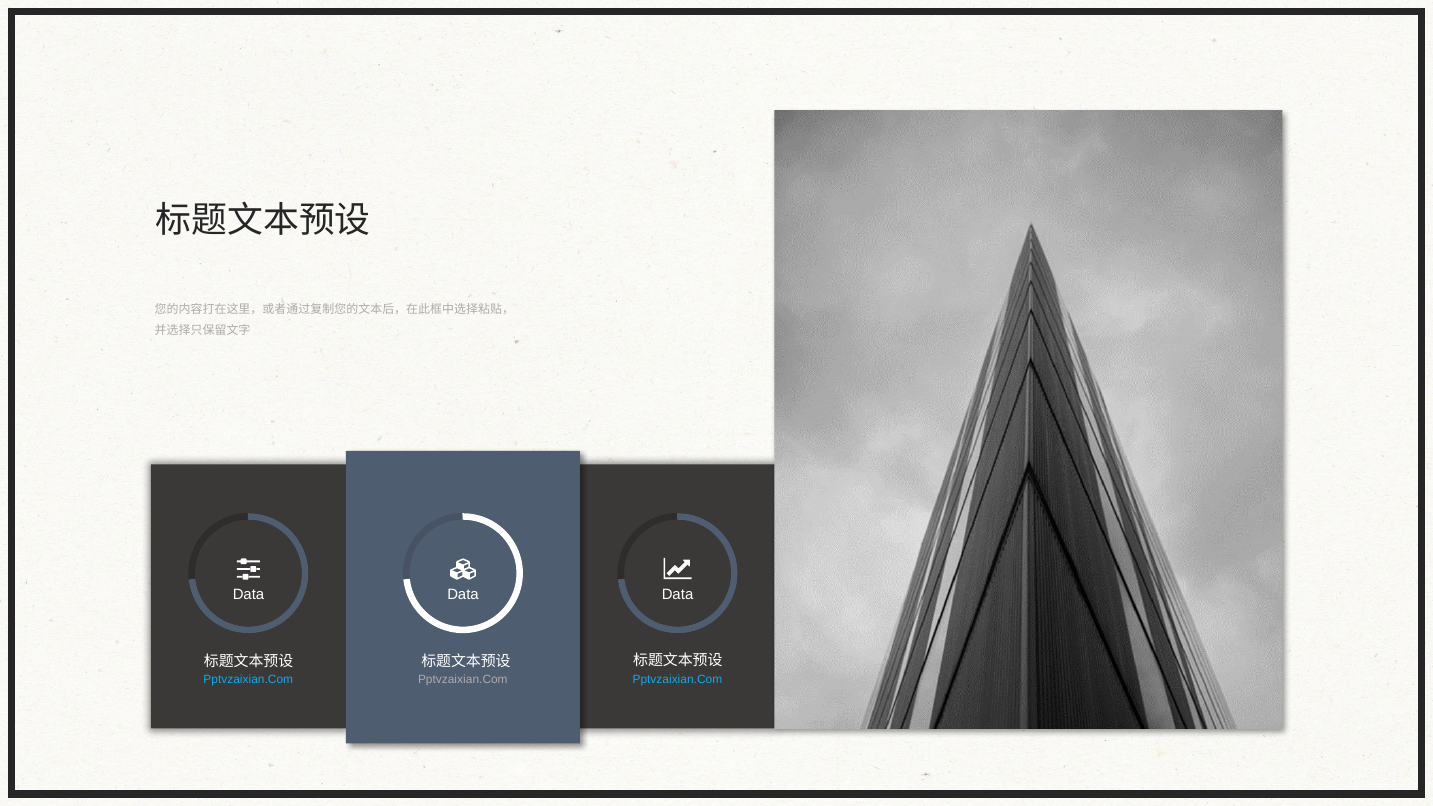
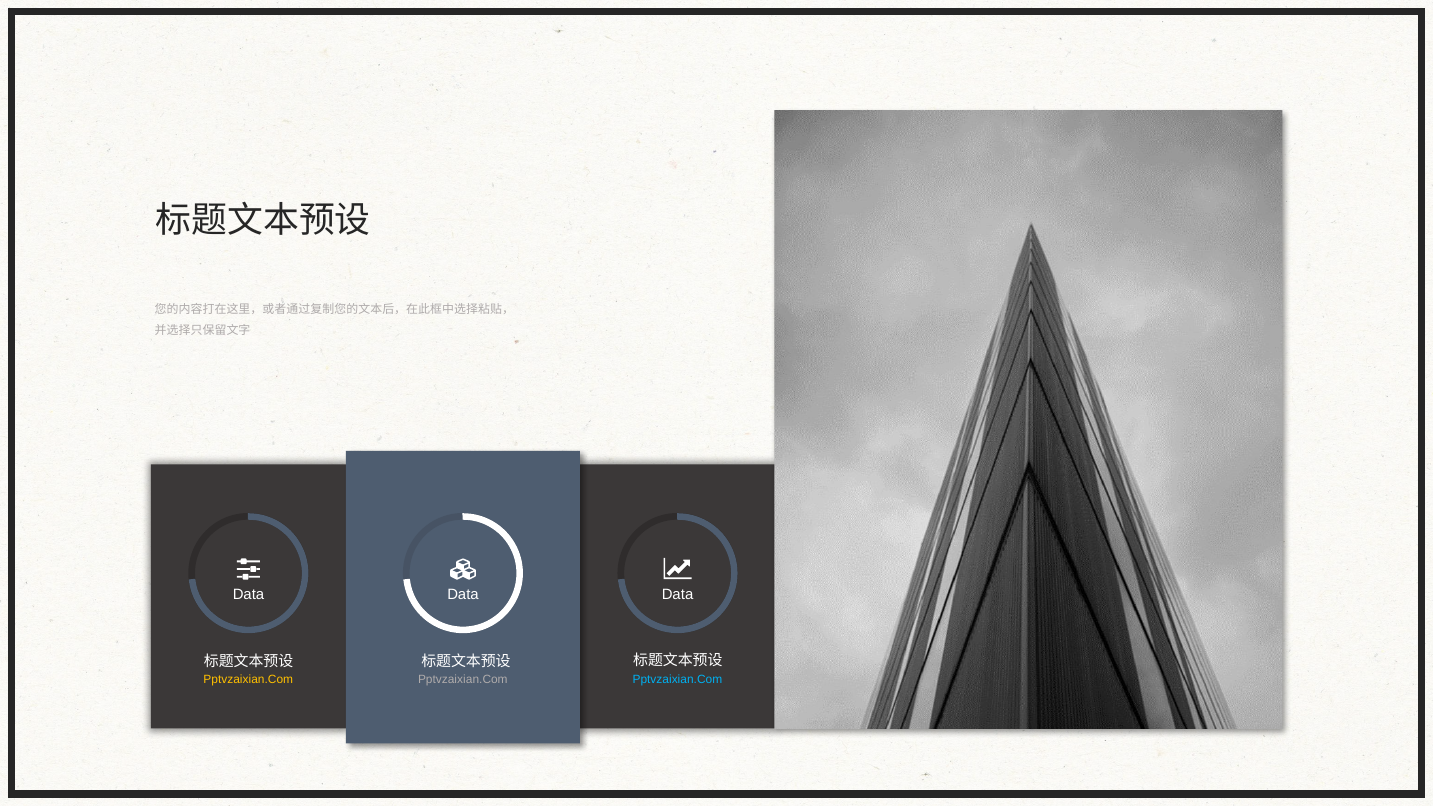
Pptvzaixian.Com at (248, 679) colour: light blue -> yellow
